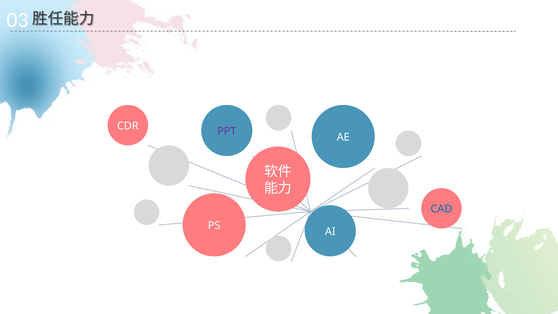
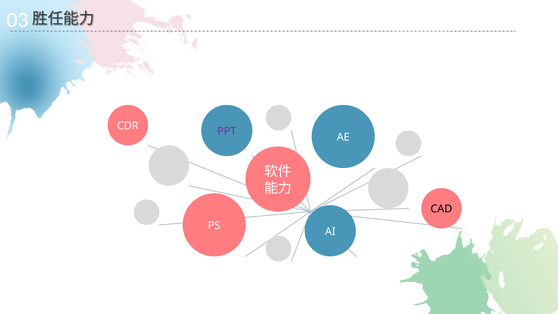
CAD colour: blue -> black
